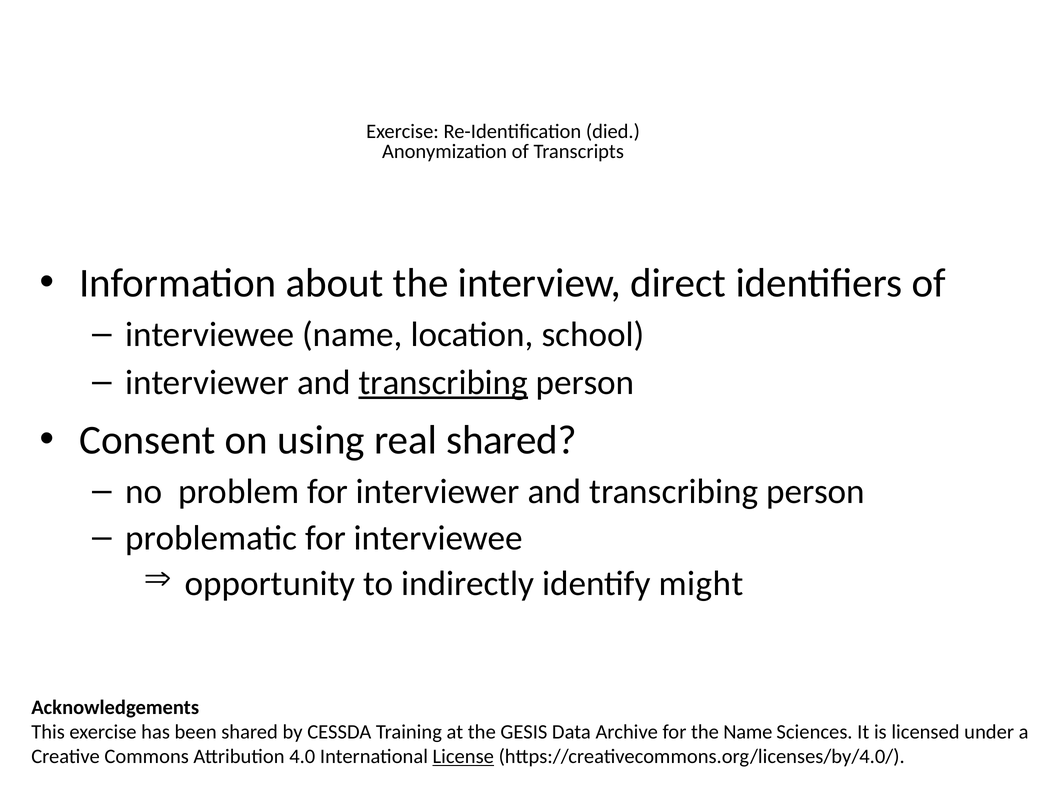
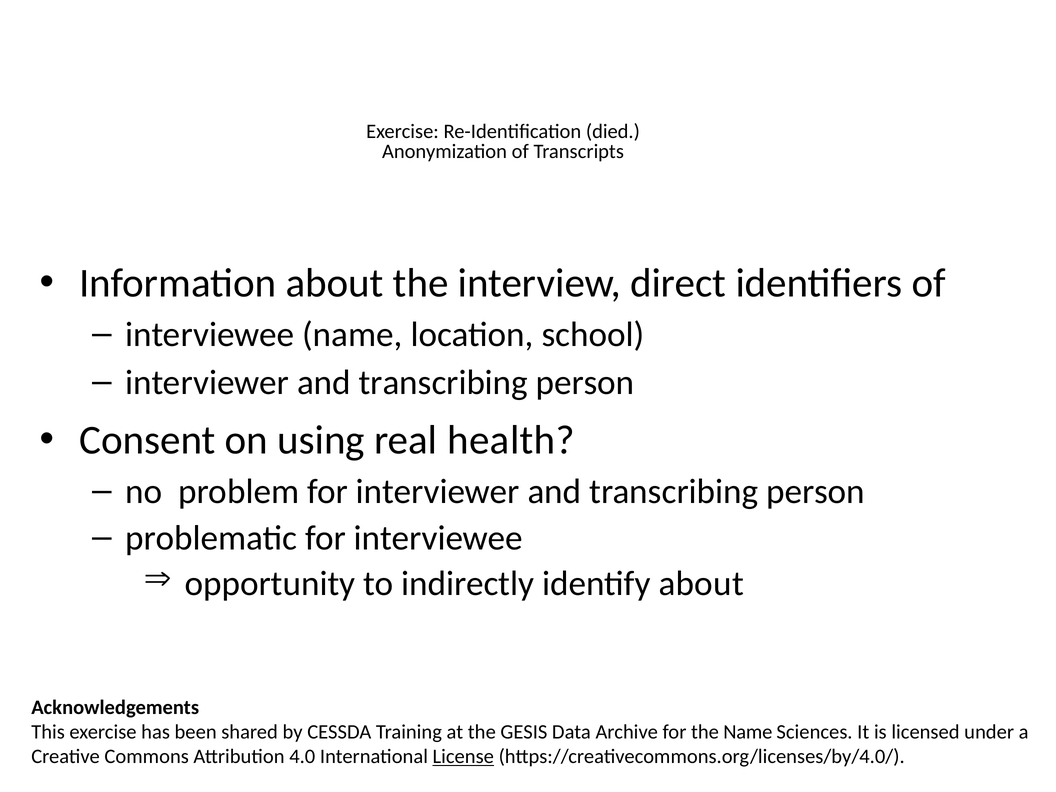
transcribing at (443, 383) underline: present -> none
real shared: shared -> health
identify might: might -> about
